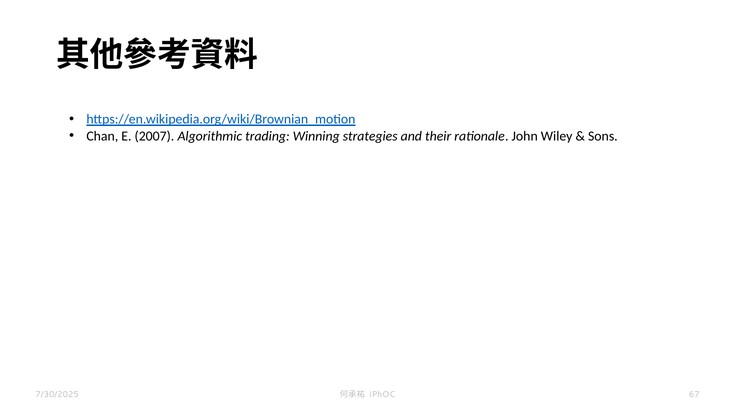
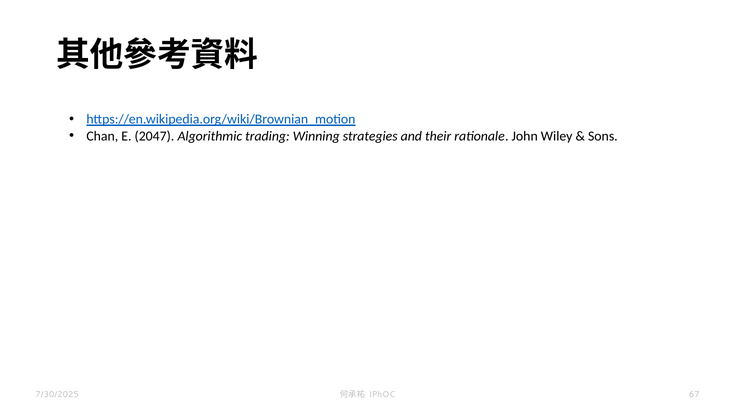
2007: 2007 -> 2047
